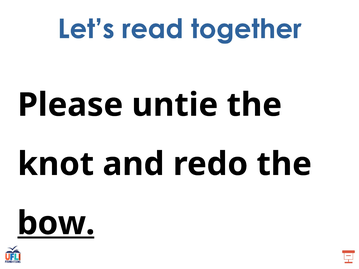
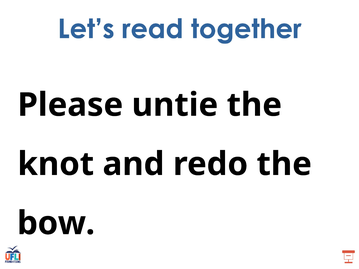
bow underline: present -> none
